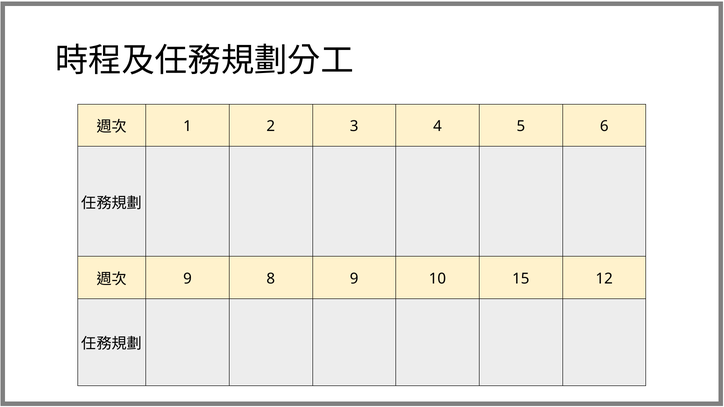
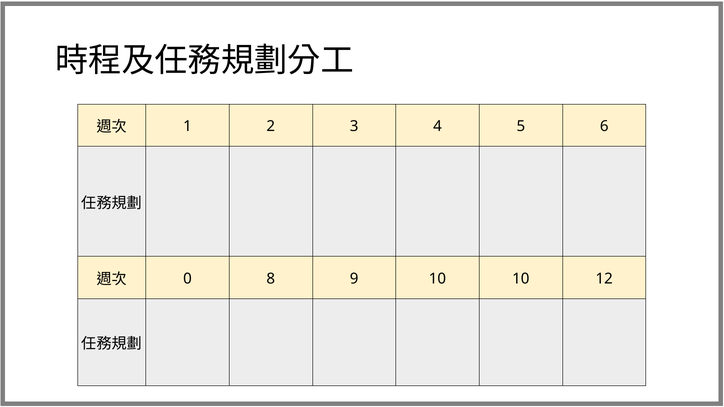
9 at (187, 279): 9 -> 0
10 15: 15 -> 10
